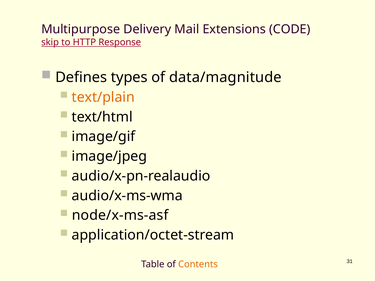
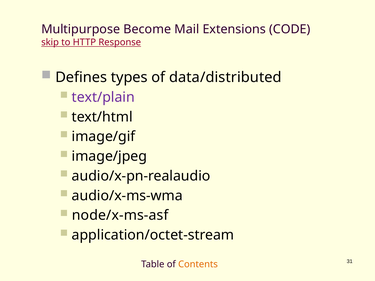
Delivery: Delivery -> Become
data/magnitude: data/magnitude -> data/distributed
text/plain colour: orange -> purple
